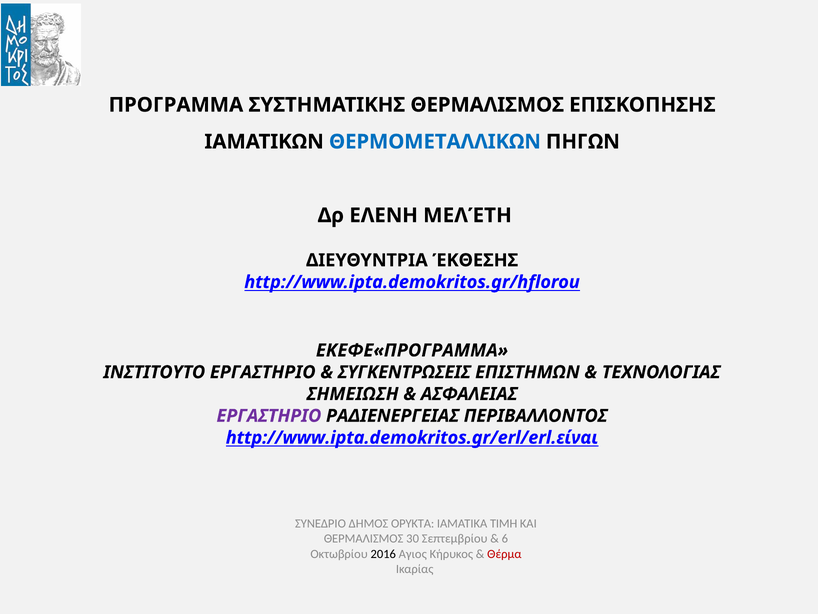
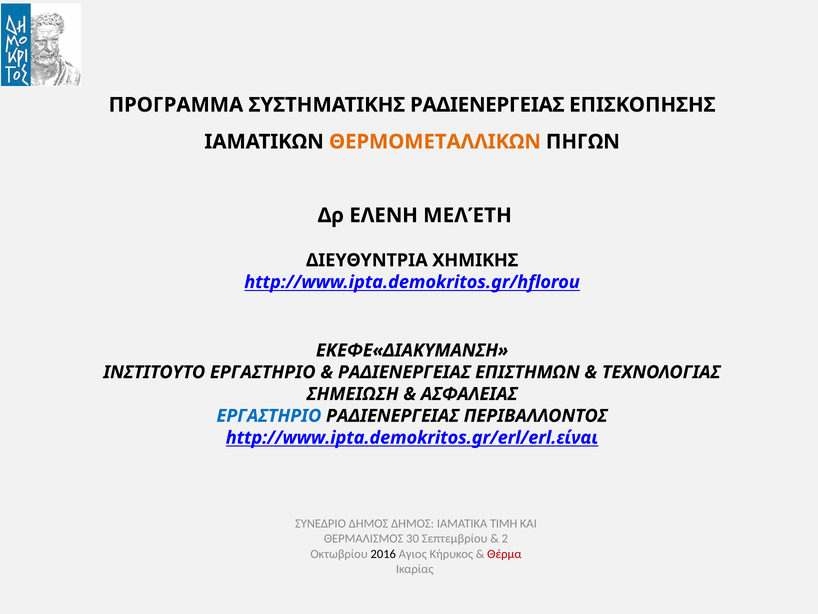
ΣΥΣΤΗΜΑΤΙΚΗΣ ΘΕΡΜΑΛΙΣΜΟΣ: ΘΕΡΜΑΛΙΣΜΟΣ -> ΡΑΔΙΕΝΕΡΓΕΙΑΣ
ΘΕΡΜΟΜΕΤΑΛΛΙΚΩΝ colour: blue -> orange
ΈΚΘΕΣΗΣ: ΈΚΘΕΣΗΣ -> ΧΗΜΙΚΗΣ
ΕΚΕΦΕ«ΠΡΟΓΡΑΜΜΑ: ΕΚΕΦΕ«ΠΡΟΓΡΑΜΜΑ -> ΕΚΕΦΕ«ΔΙΑΚΥΜΑΝΣΗ
ΣΥΓΚΕΝΤΡΩΣΕΙΣ at (404, 372): ΣΥΓΚΕΝΤΡΩΣΕΙΣ -> ΡΑΔΙΕΝΕΡΓΕΙΑΣ
ΕΡΓΑΣΤΗΡΙΟ at (269, 416) colour: purple -> blue
ΔΗΜΟΣ ΟΡΥΚΤΑ: ΟΡΥΚΤΑ -> ΔΗΜΟΣ
6: 6 -> 2
